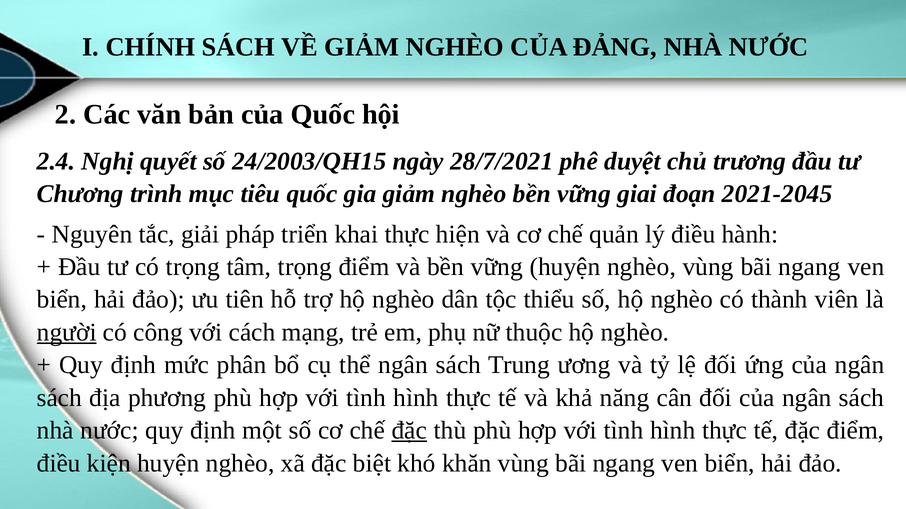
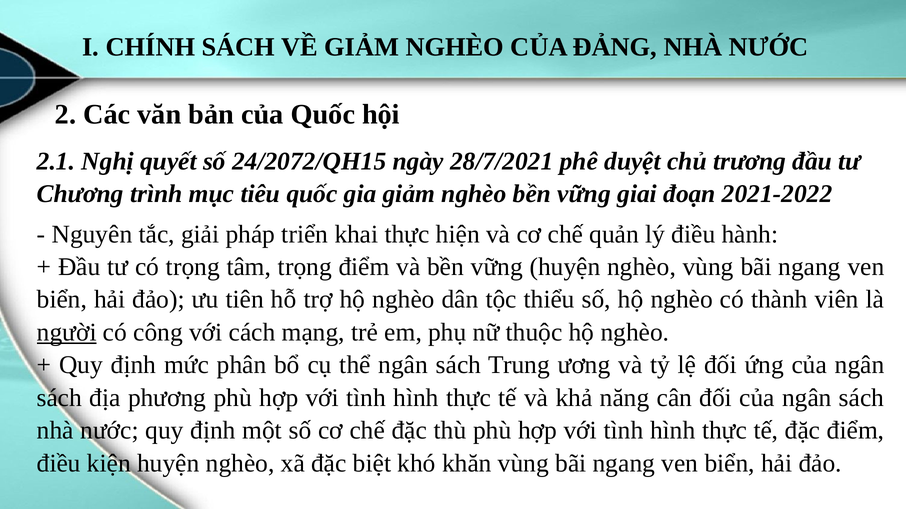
2.4: 2.4 -> 2.1
24/2003/QH15: 24/2003/QH15 -> 24/2072/QH15
2021-2045: 2021-2045 -> 2021-2022
đặc at (409, 431) underline: present -> none
